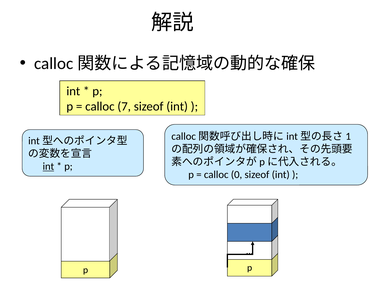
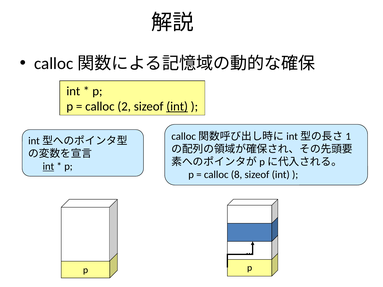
7: 7 -> 2
int at (177, 107) underline: none -> present
0: 0 -> 8
